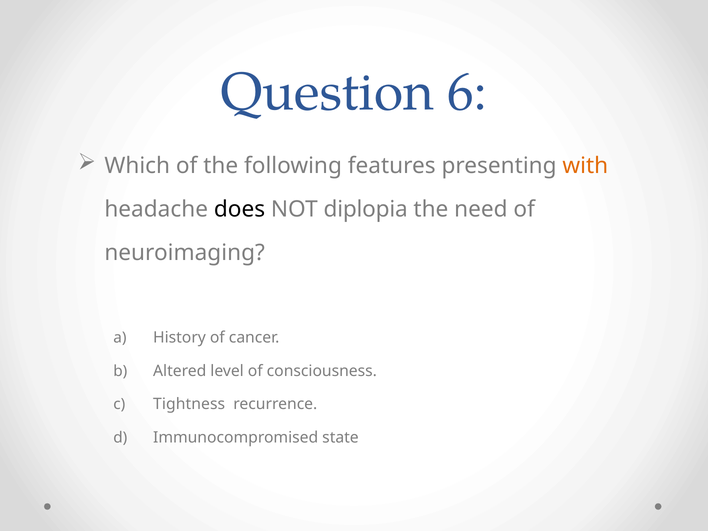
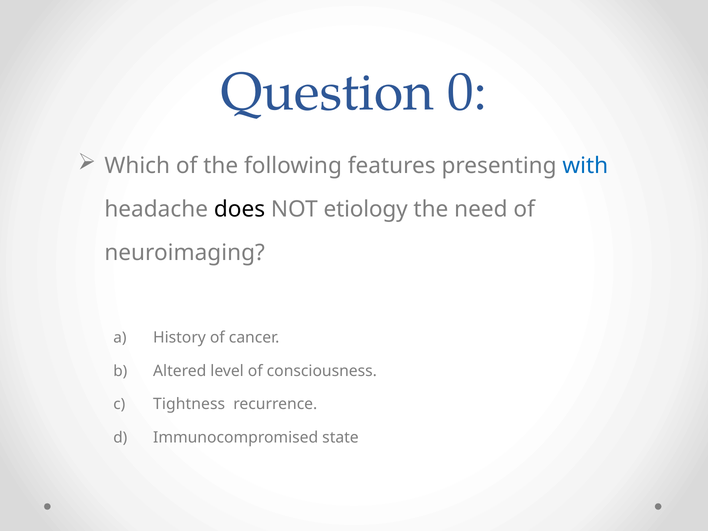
6: 6 -> 0
with colour: orange -> blue
diplopia: diplopia -> etiology
